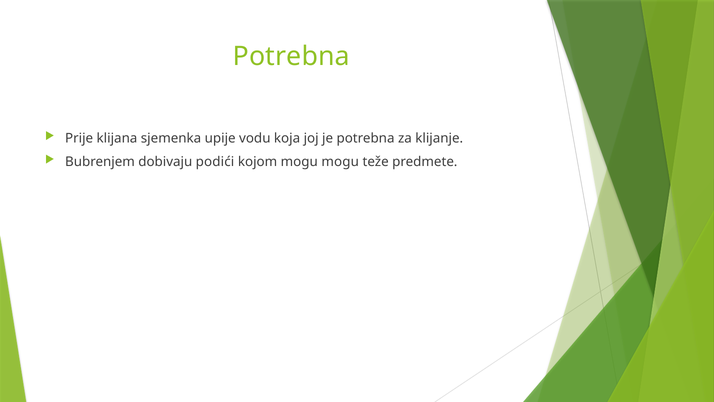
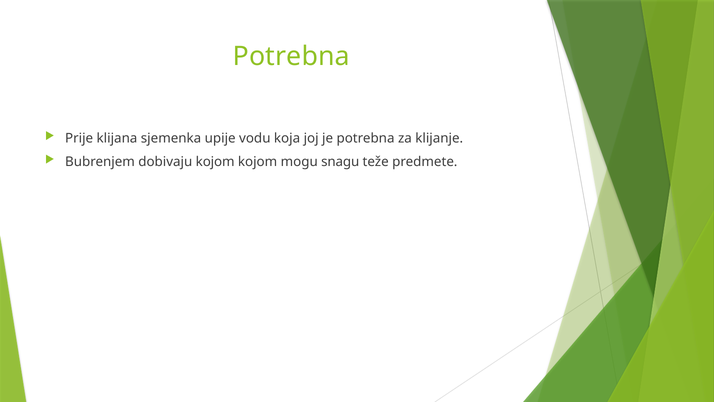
dobivaju podići: podići -> kojom
mogu mogu: mogu -> snagu
